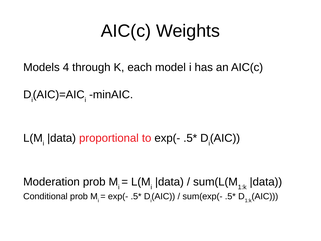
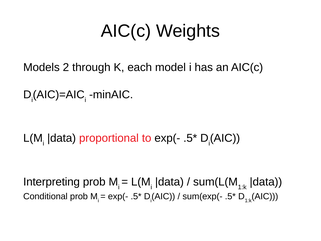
4: 4 -> 2
Moderation: Moderation -> Interpreting
